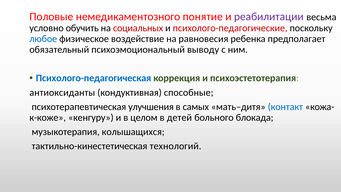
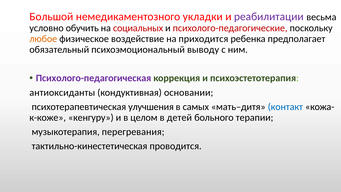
Половые: Половые -> Большой
понятие: понятие -> укладки
любое colour: blue -> orange
равновесия: равновесия -> приходится
Психолого-педагогическая colour: blue -> purple
способные: способные -> основании
блокада: блокада -> терапии
колышащихся: колышащихся -> перегревания
технологий: технологий -> проводится
